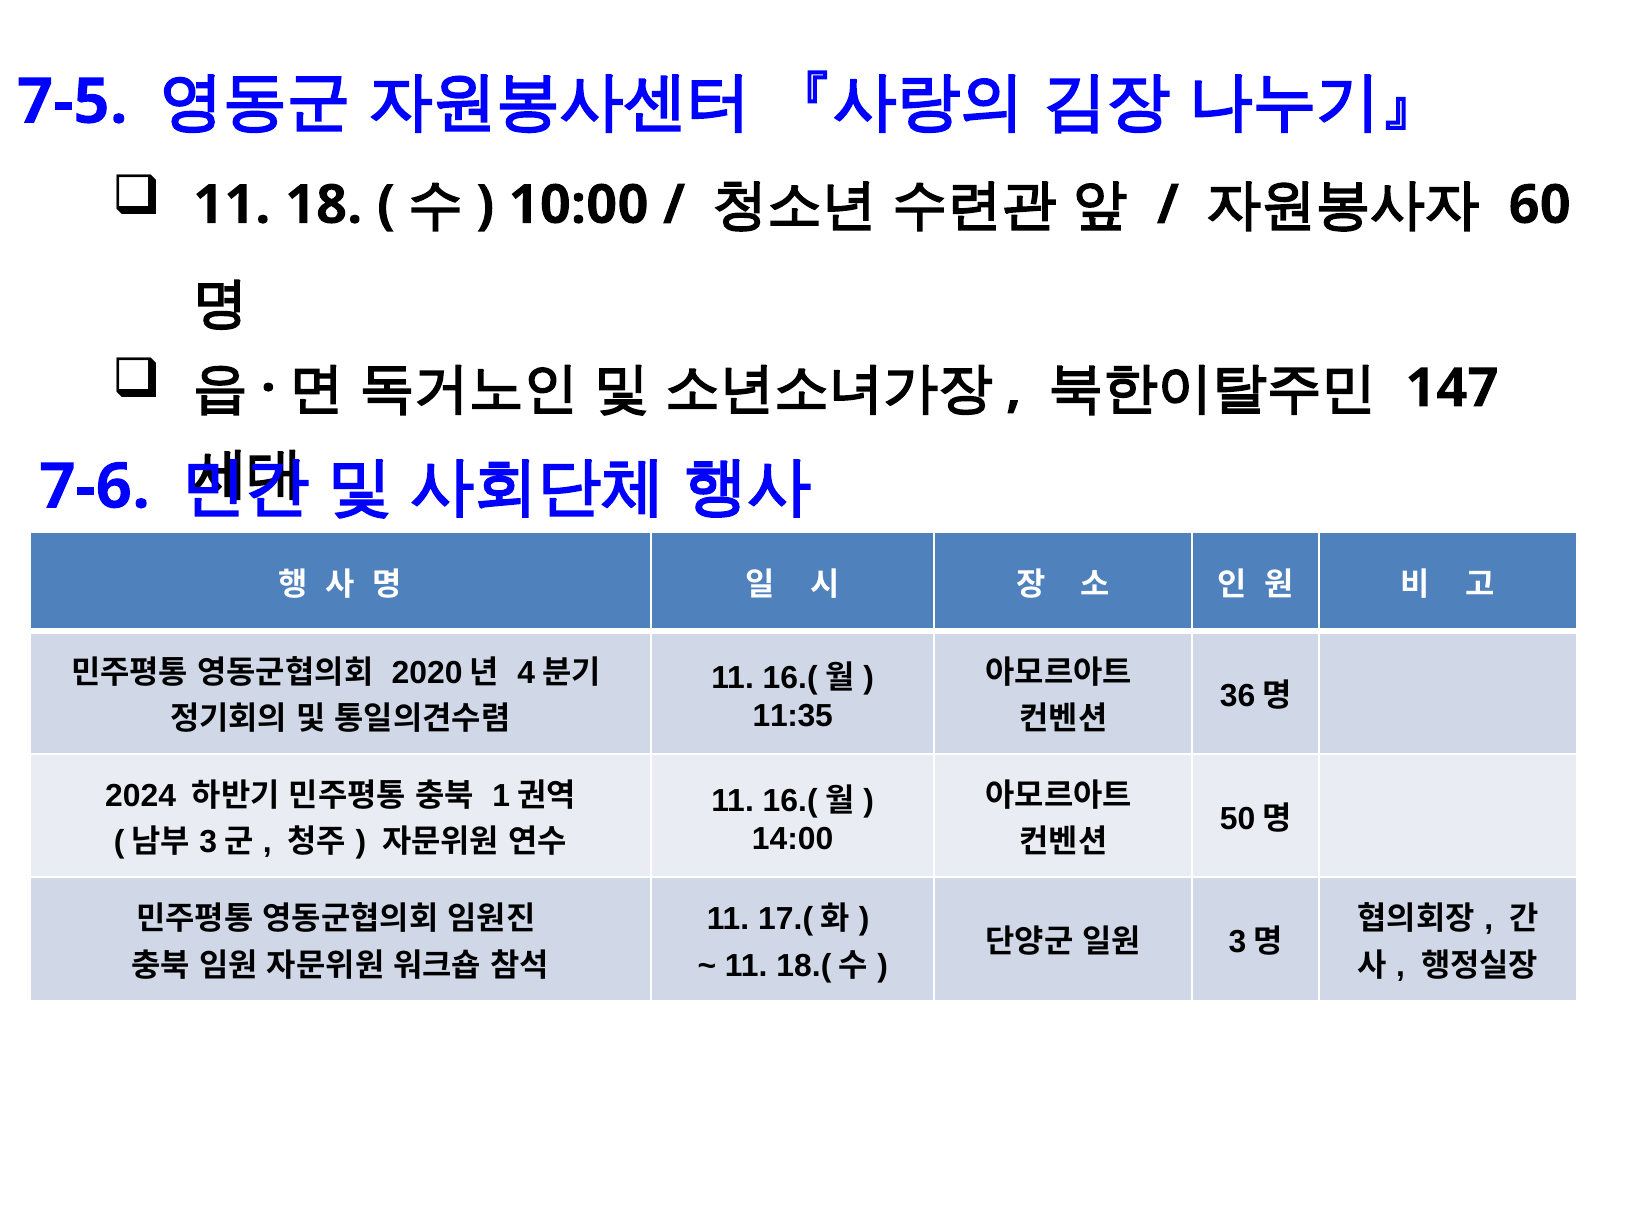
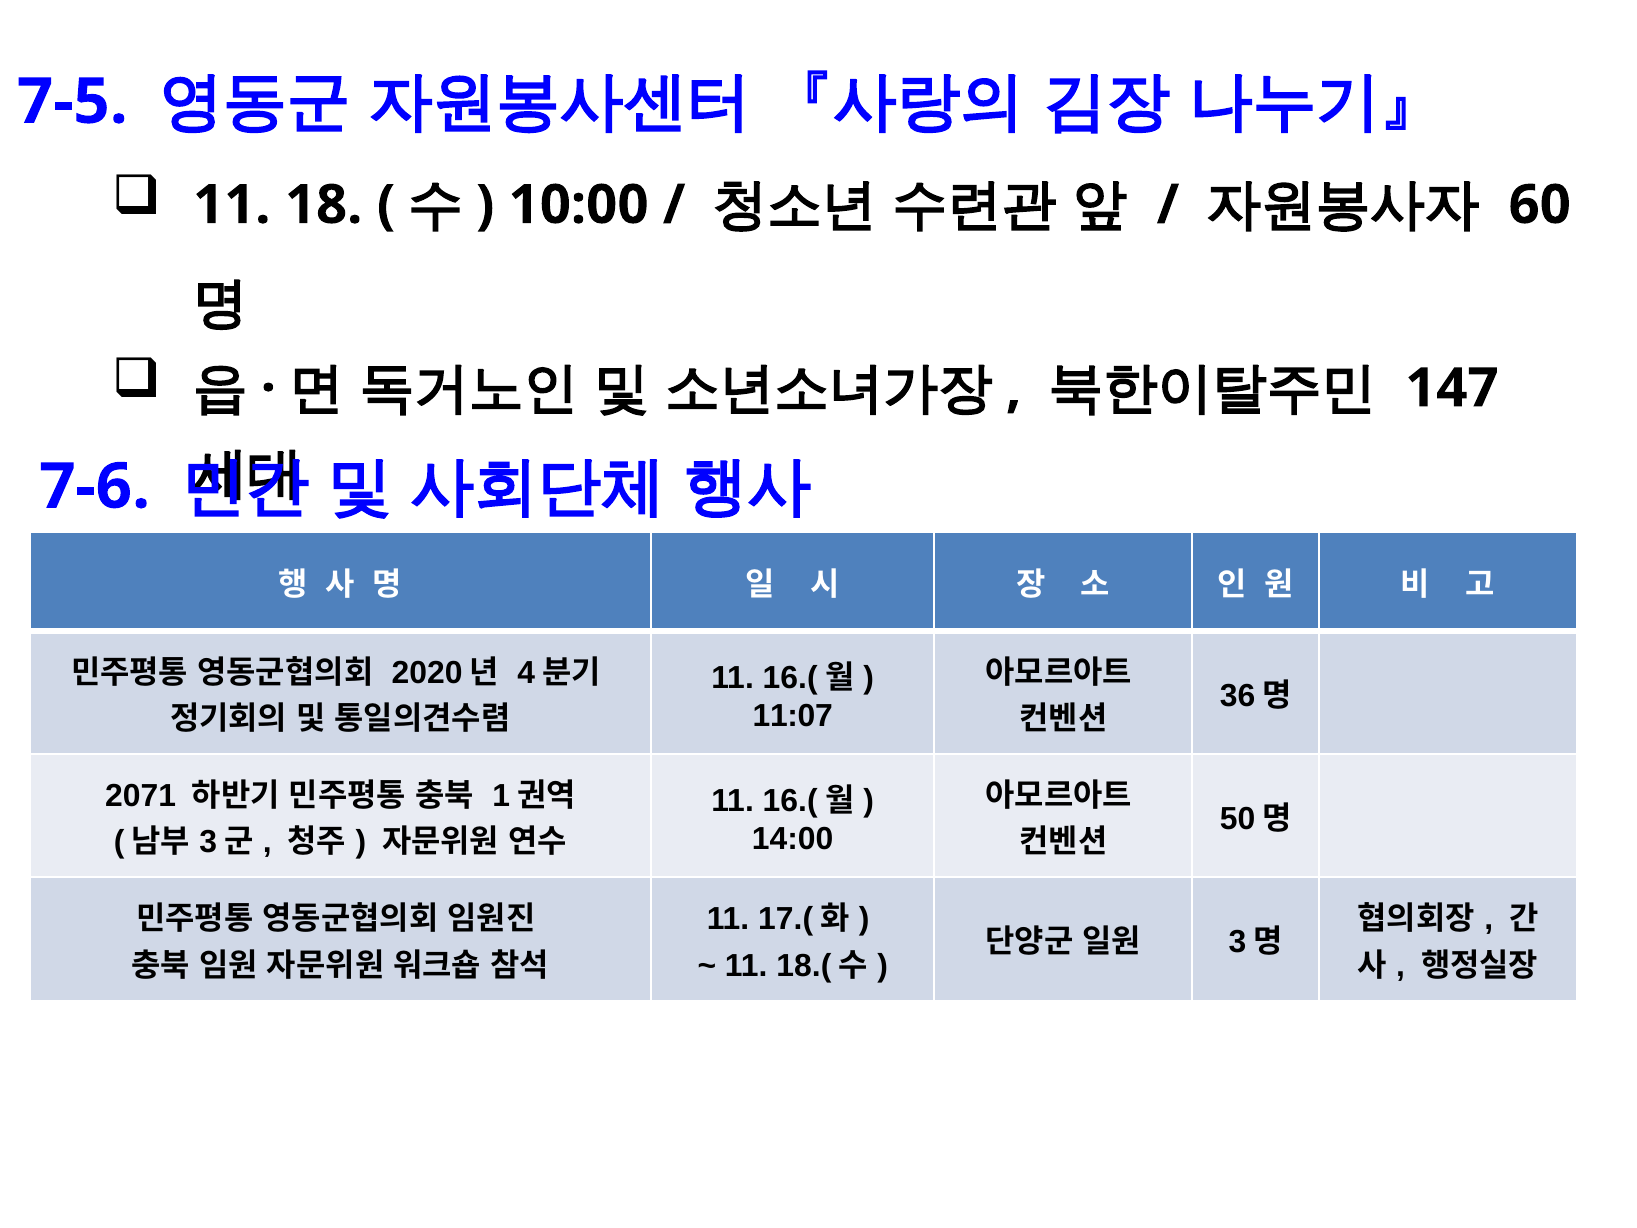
11:35: 11:35 -> 11:07
2024: 2024 -> 2071
